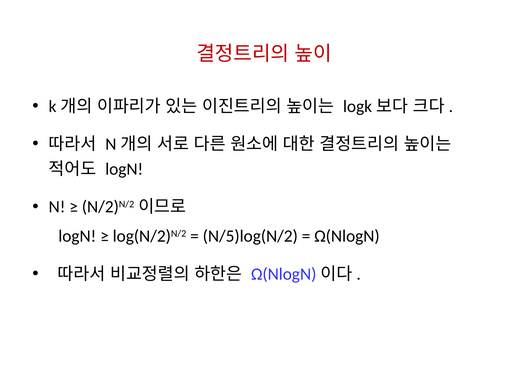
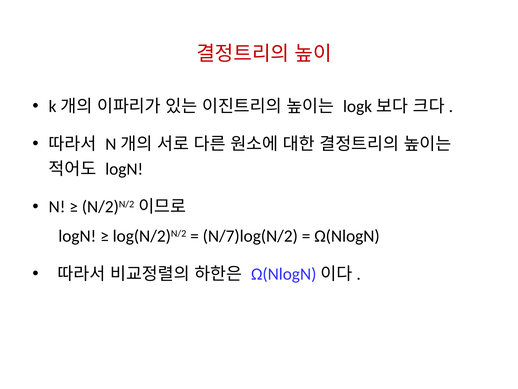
N/5)log(N/2: N/5)log(N/2 -> N/7)log(N/2
